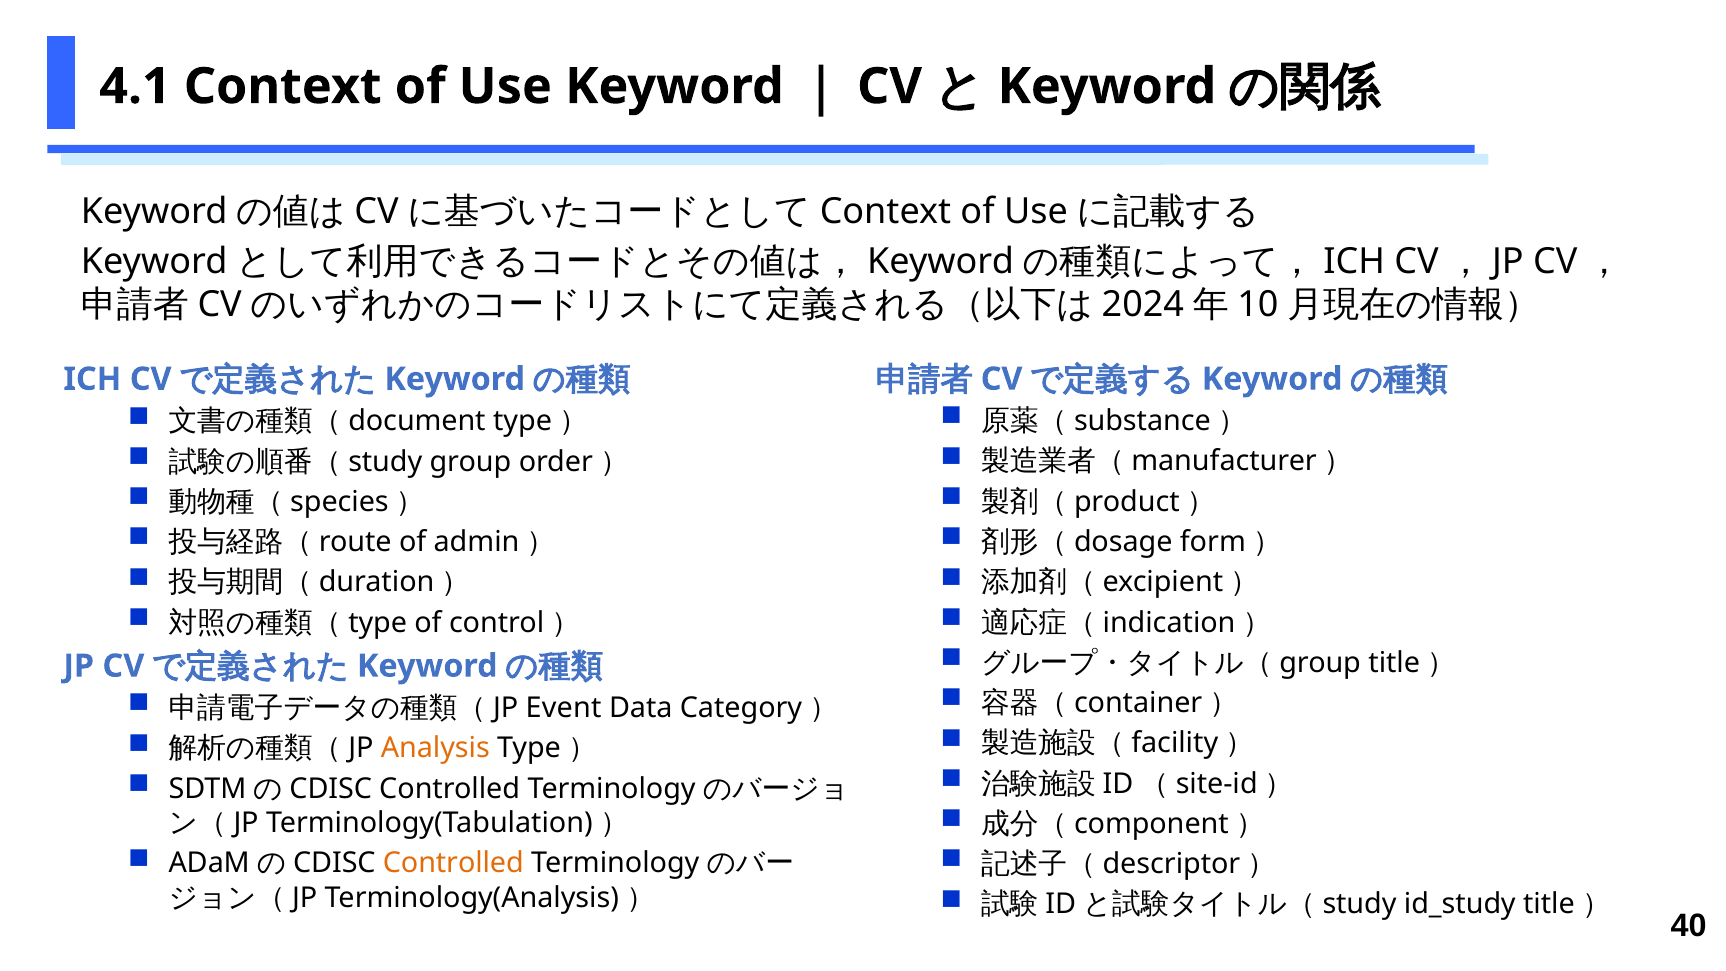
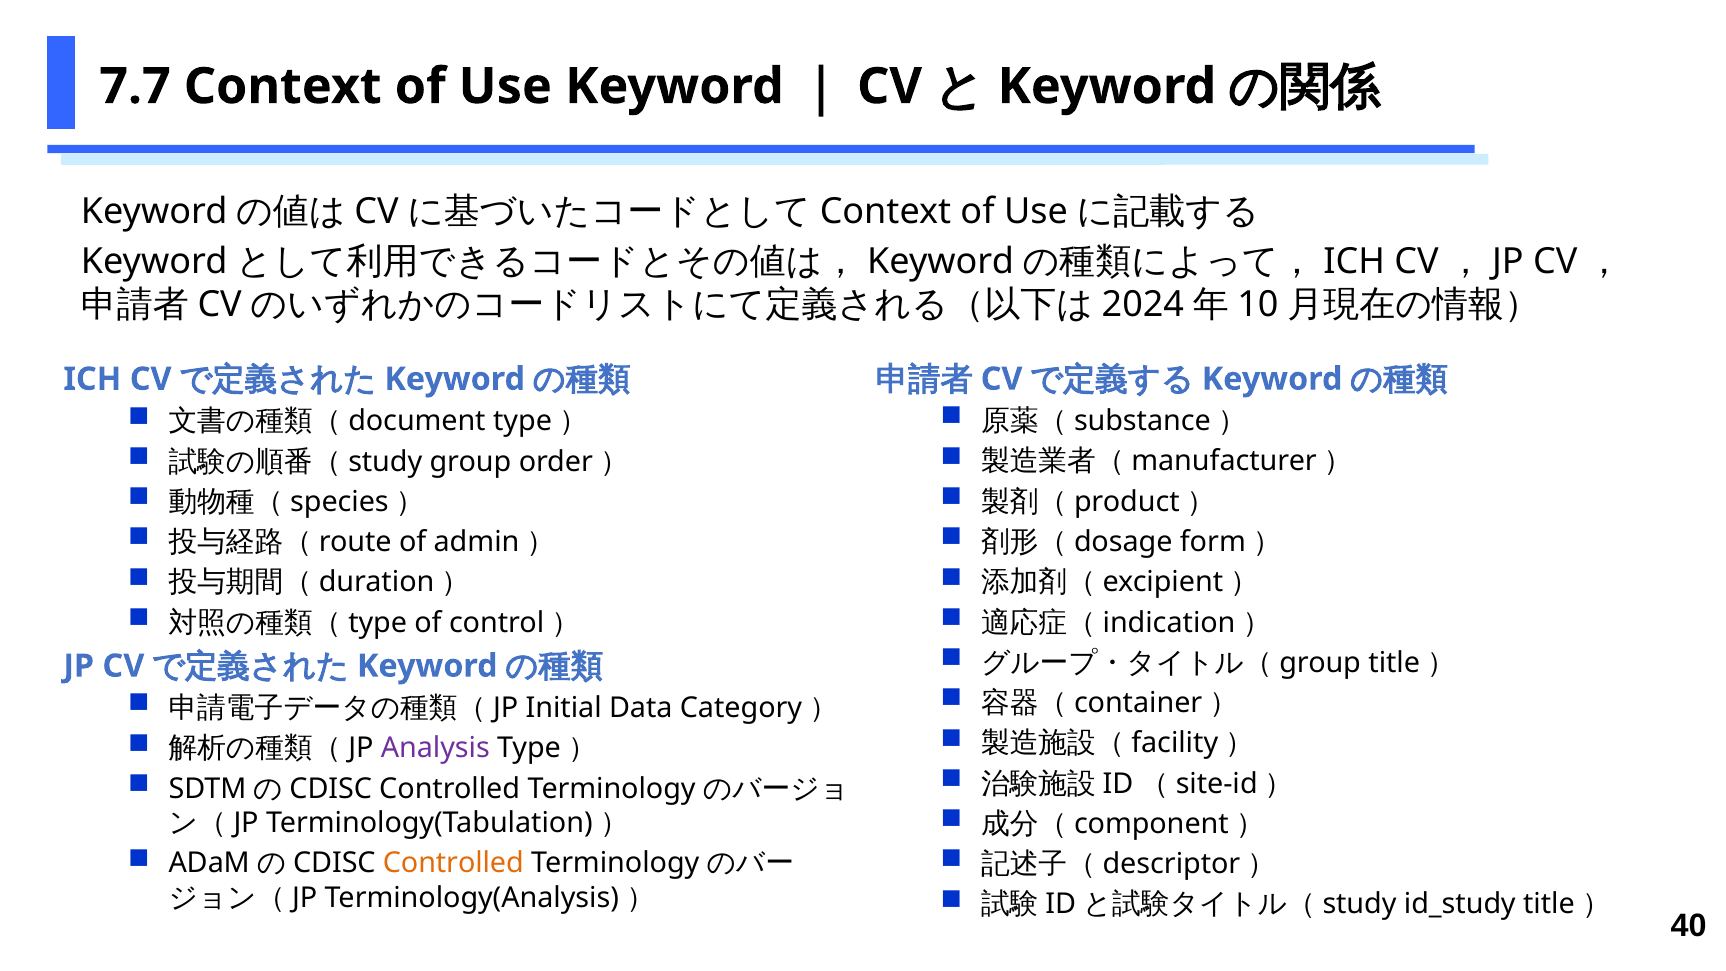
4.1: 4.1 -> 7.7
Event: Event -> Initial
Analysis colour: orange -> purple
